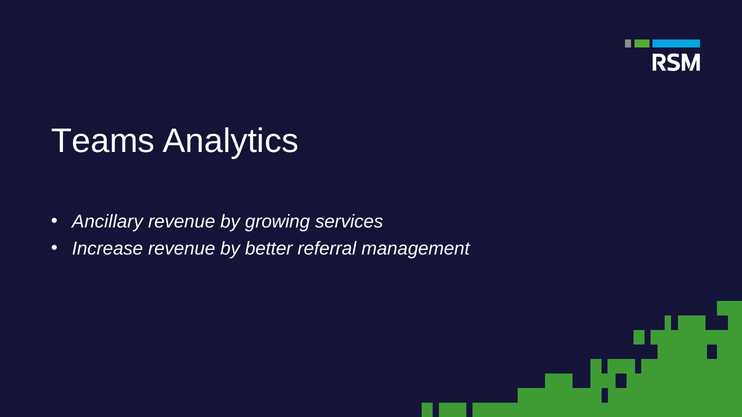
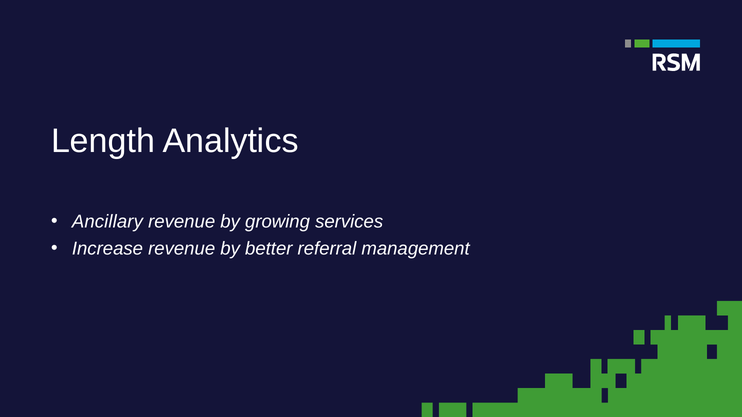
Teams: Teams -> Length
